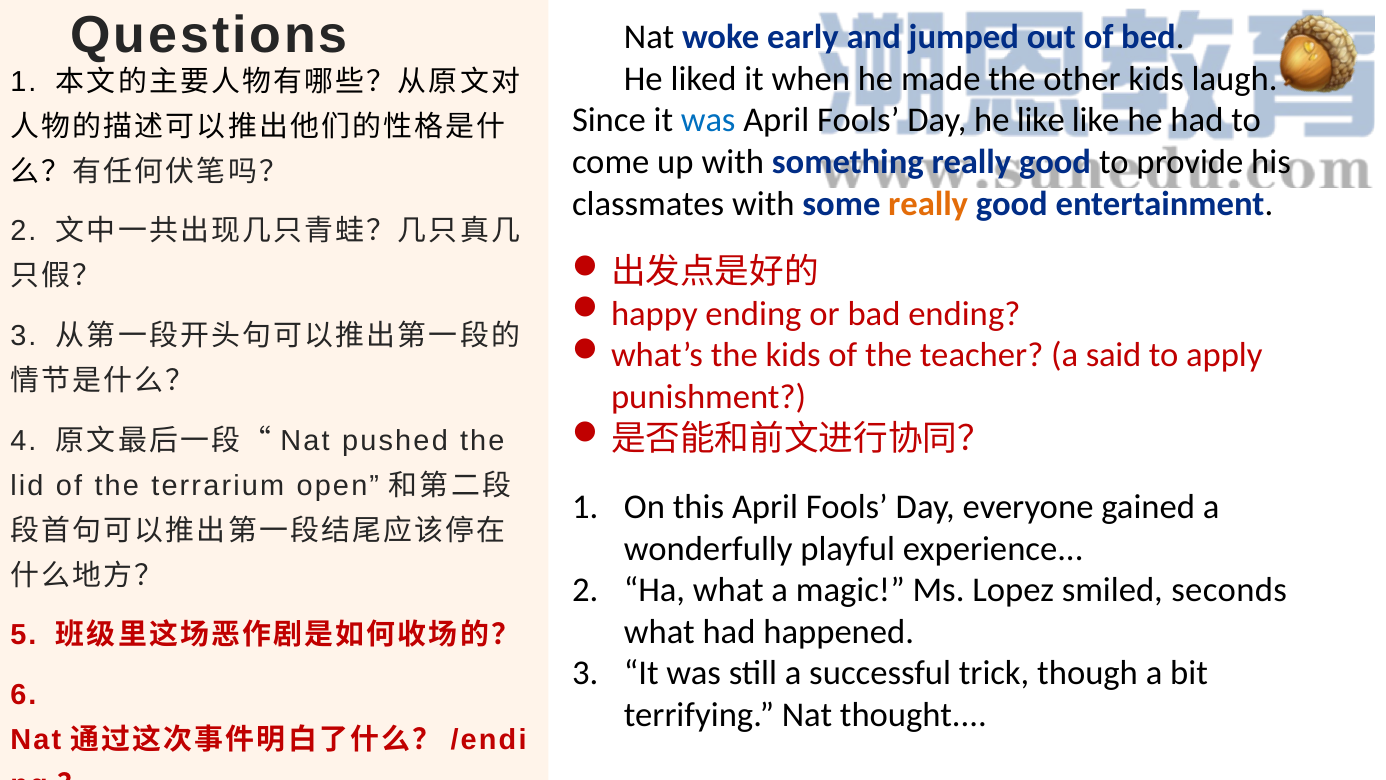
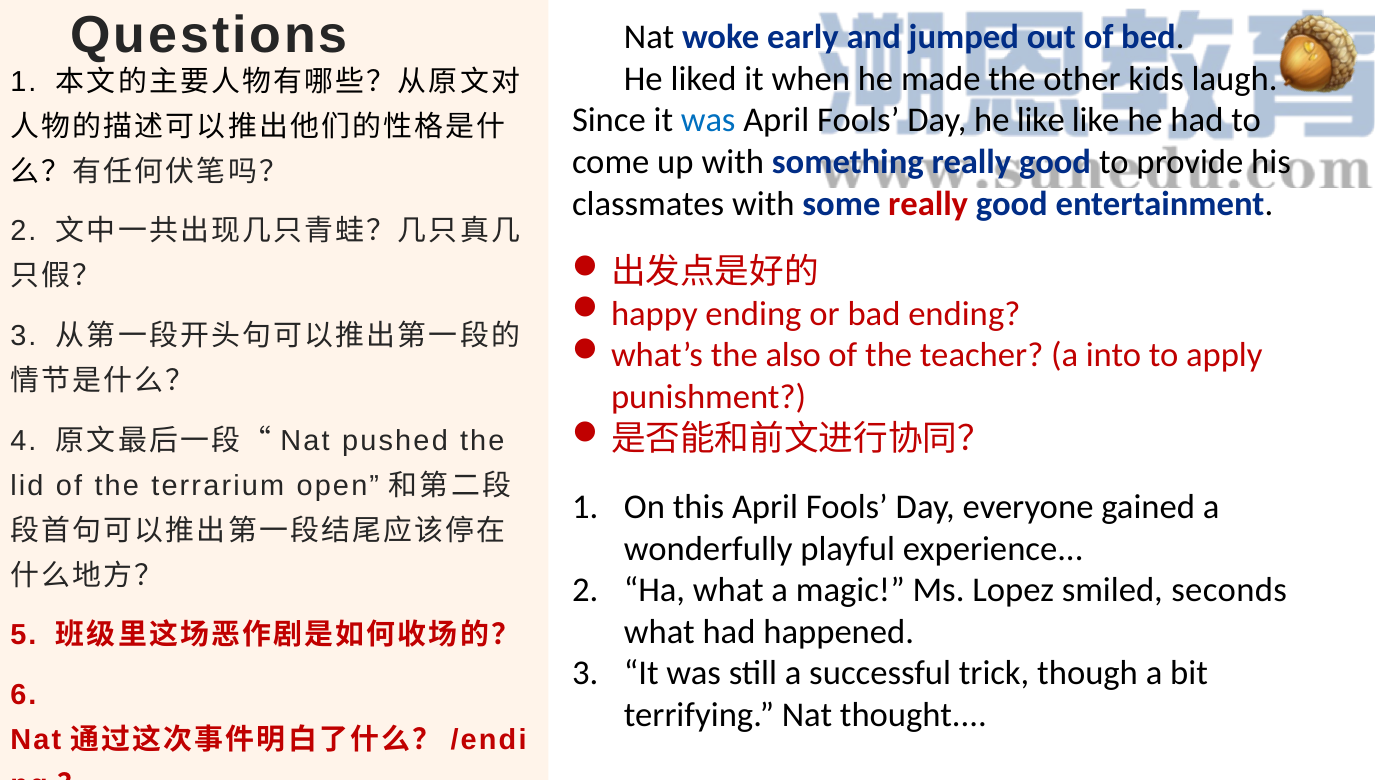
really at (928, 204) colour: orange -> red
the kids: kids -> also
said: said -> into
